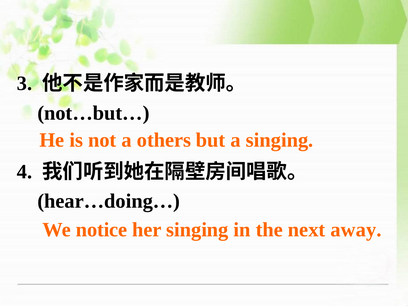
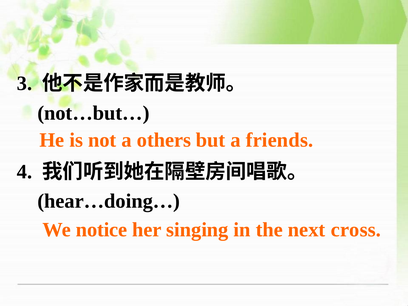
a singing: singing -> friends
away: away -> cross
